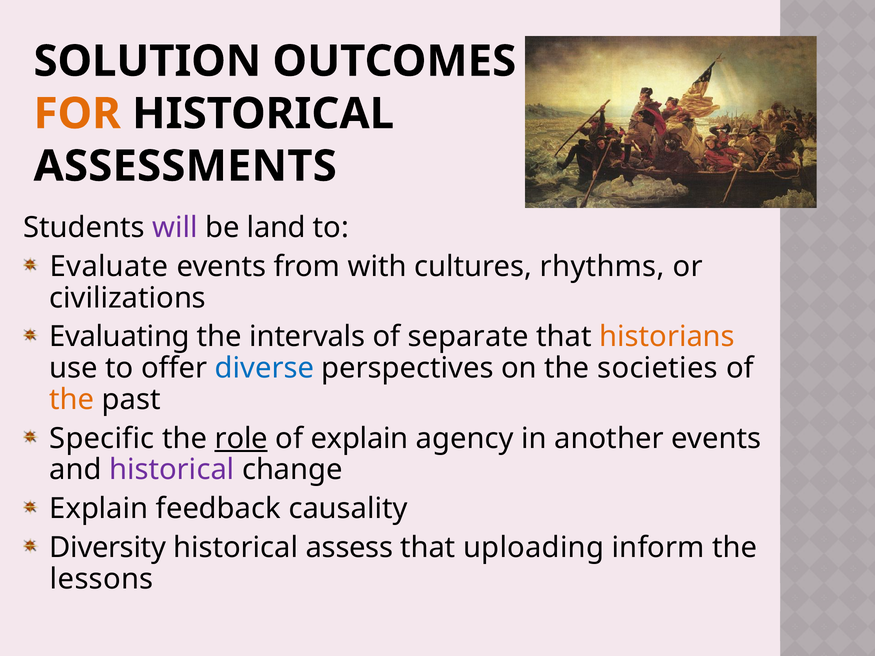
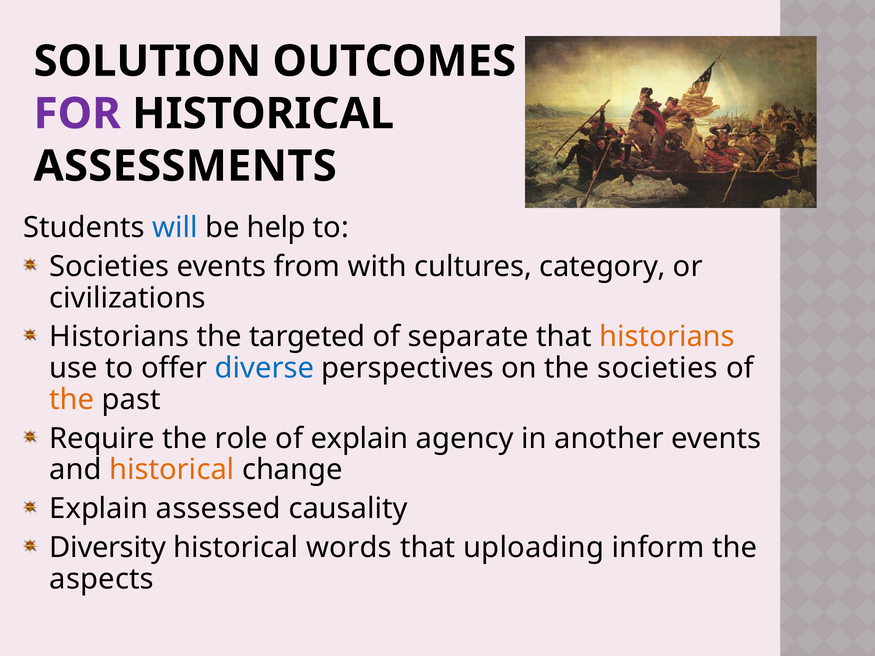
FOR colour: orange -> purple
will colour: purple -> blue
land: land -> help
Evaluate at (109, 267): Evaluate -> Societies
rhythms: rhythms -> category
Evaluating at (119, 337): Evaluating -> Historians
intervals: intervals -> targeted
Specific: Specific -> Require
role underline: present -> none
historical at (172, 470) colour: purple -> orange
feedback: feedback -> assessed
assess: assess -> words
lessons: lessons -> aspects
